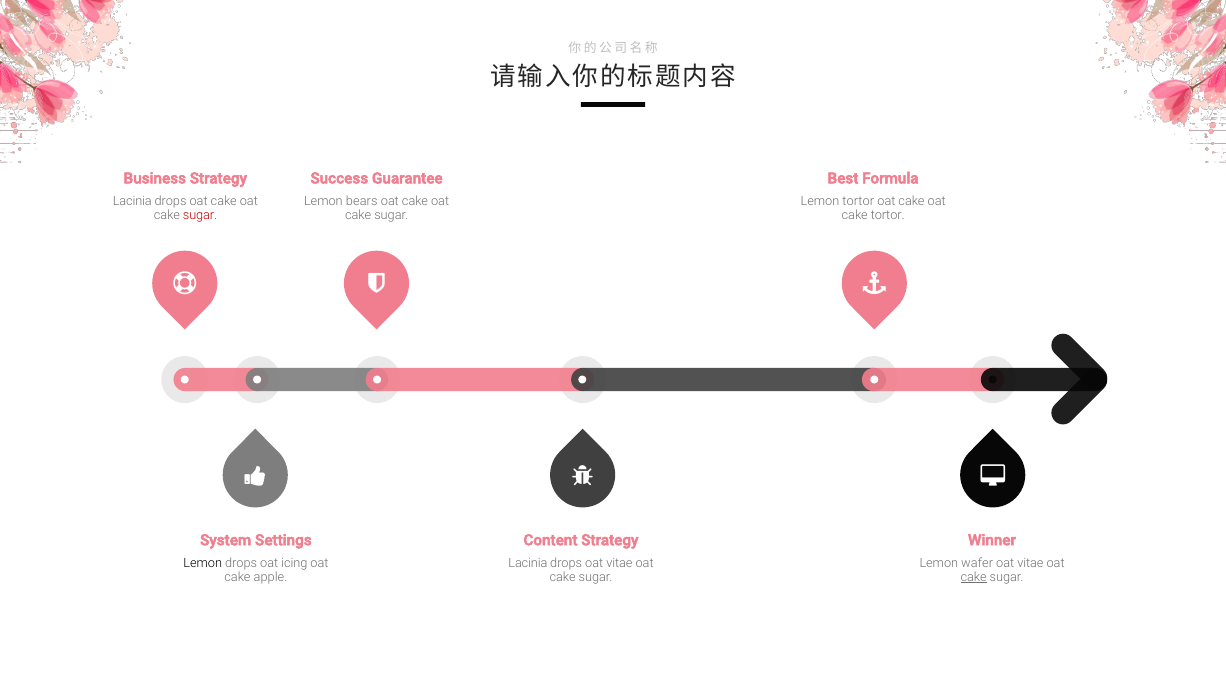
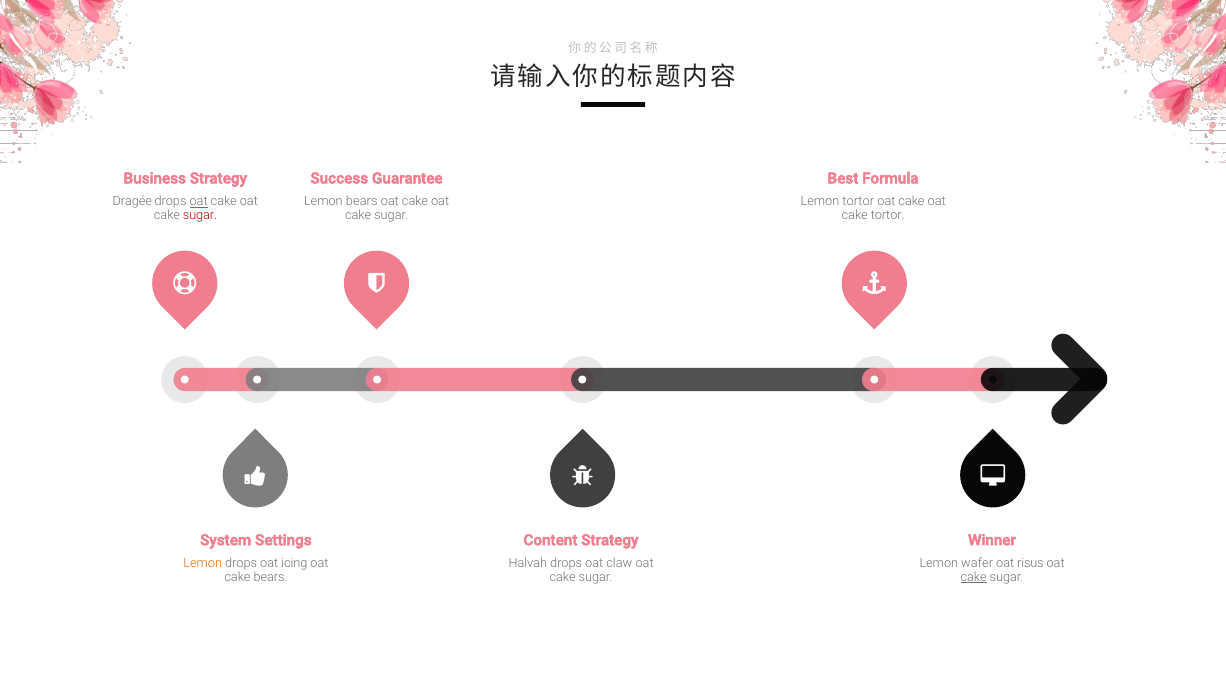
Lacinia at (132, 202): Lacinia -> Dragée
oat at (199, 202) underline: none -> present
Lemon at (203, 563) colour: black -> orange
Lacinia at (528, 563): Lacinia -> Halvah
drops oat vitae: vitae -> claw
vitae at (1030, 563): vitae -> risus
cake apple: apple -> bears
